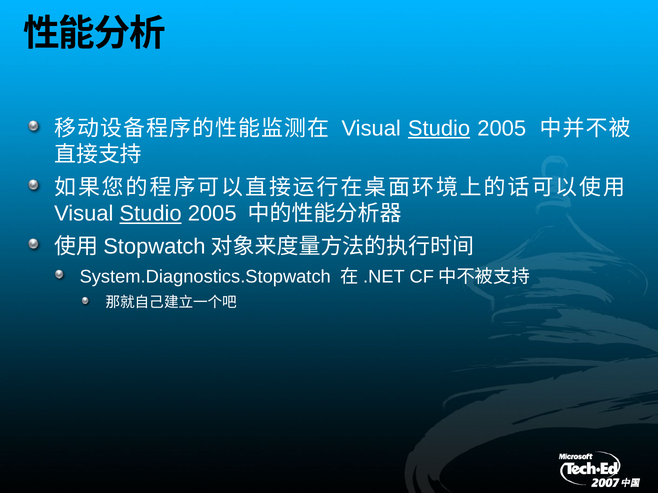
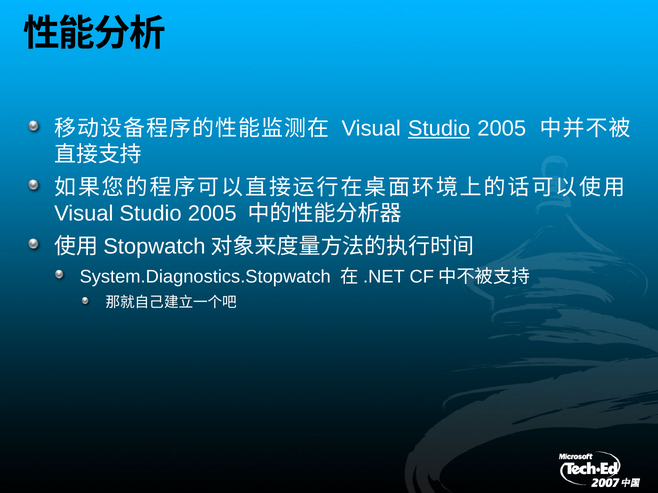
Studio at (151, 214) underline: present -> none
